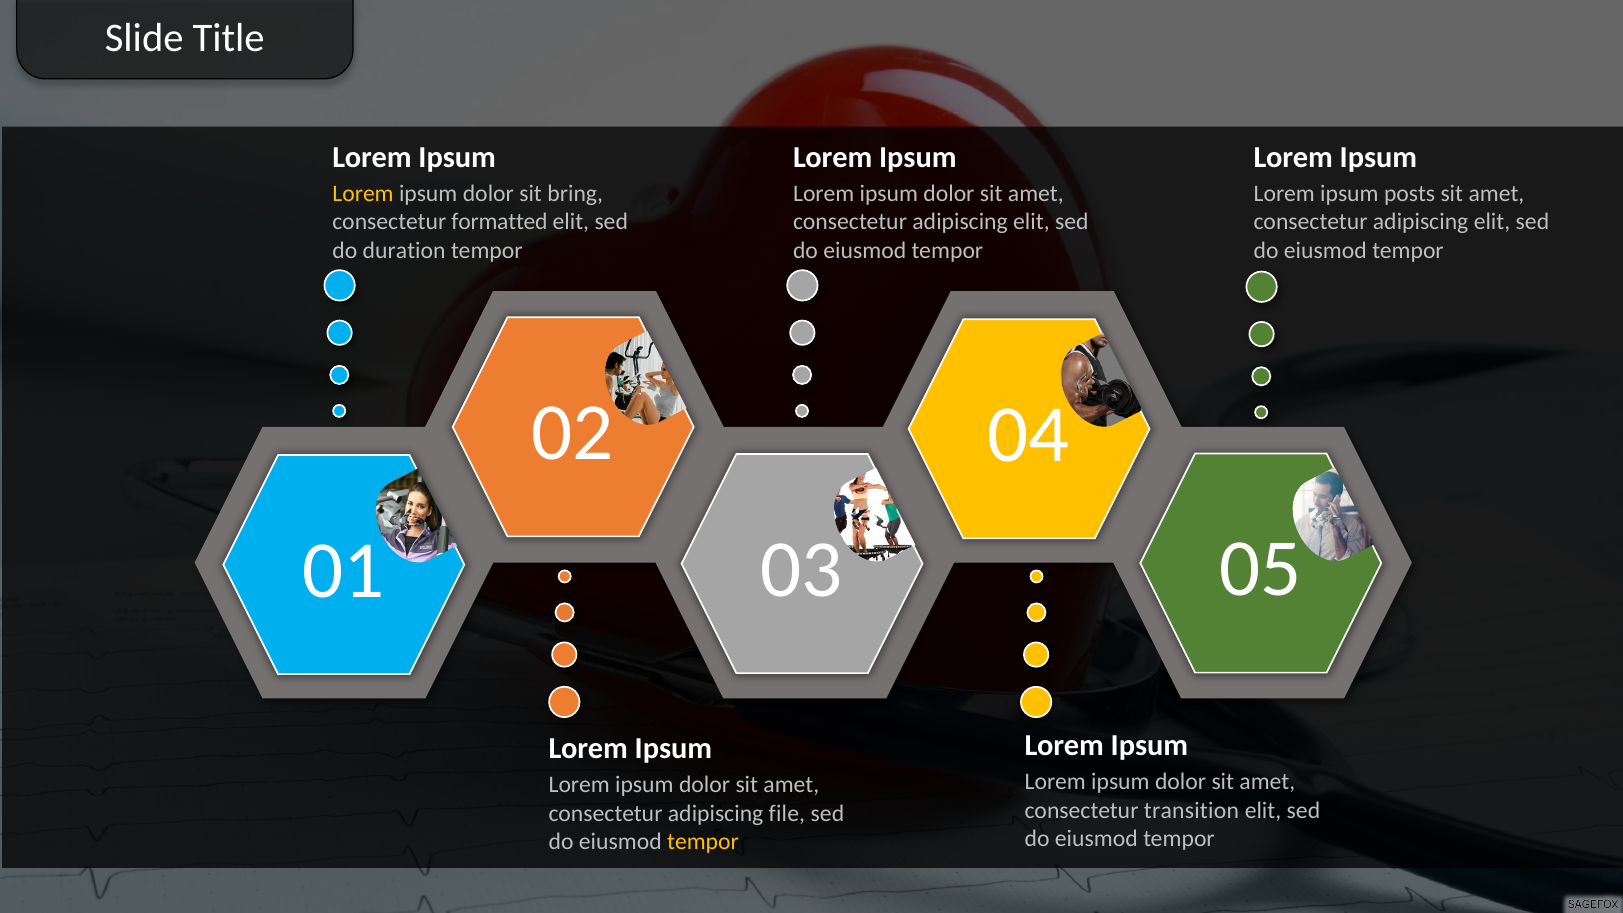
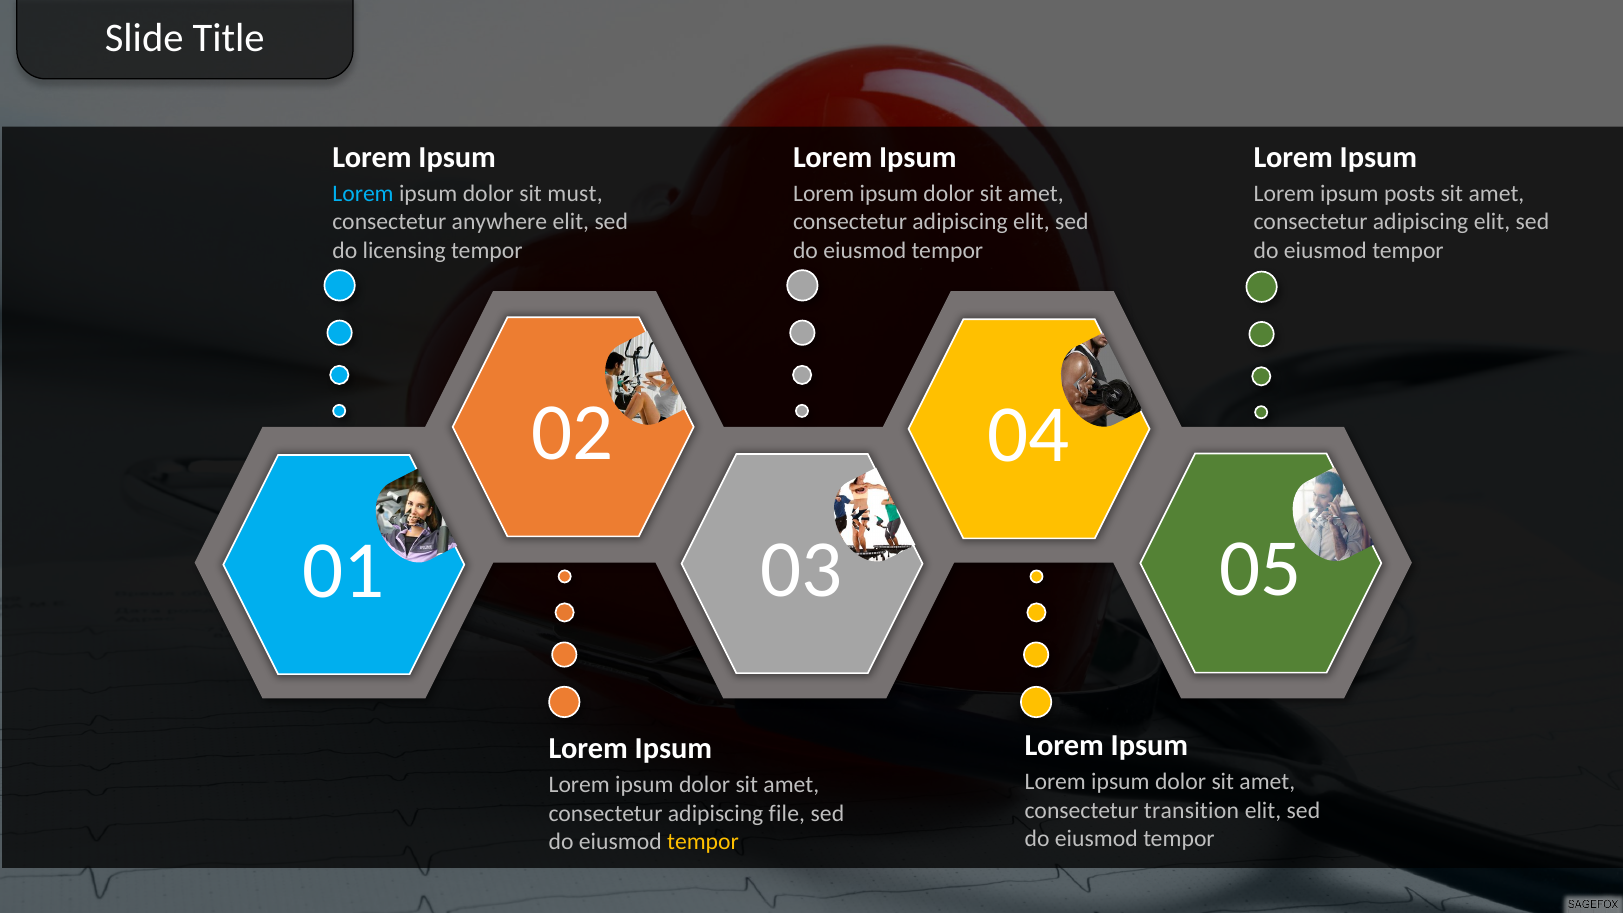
Lorem at (363, 194) colour: yellow -> light blue
bring: bring -> must
formatted: formatted -> anywhere
duration: duration -> licensing
